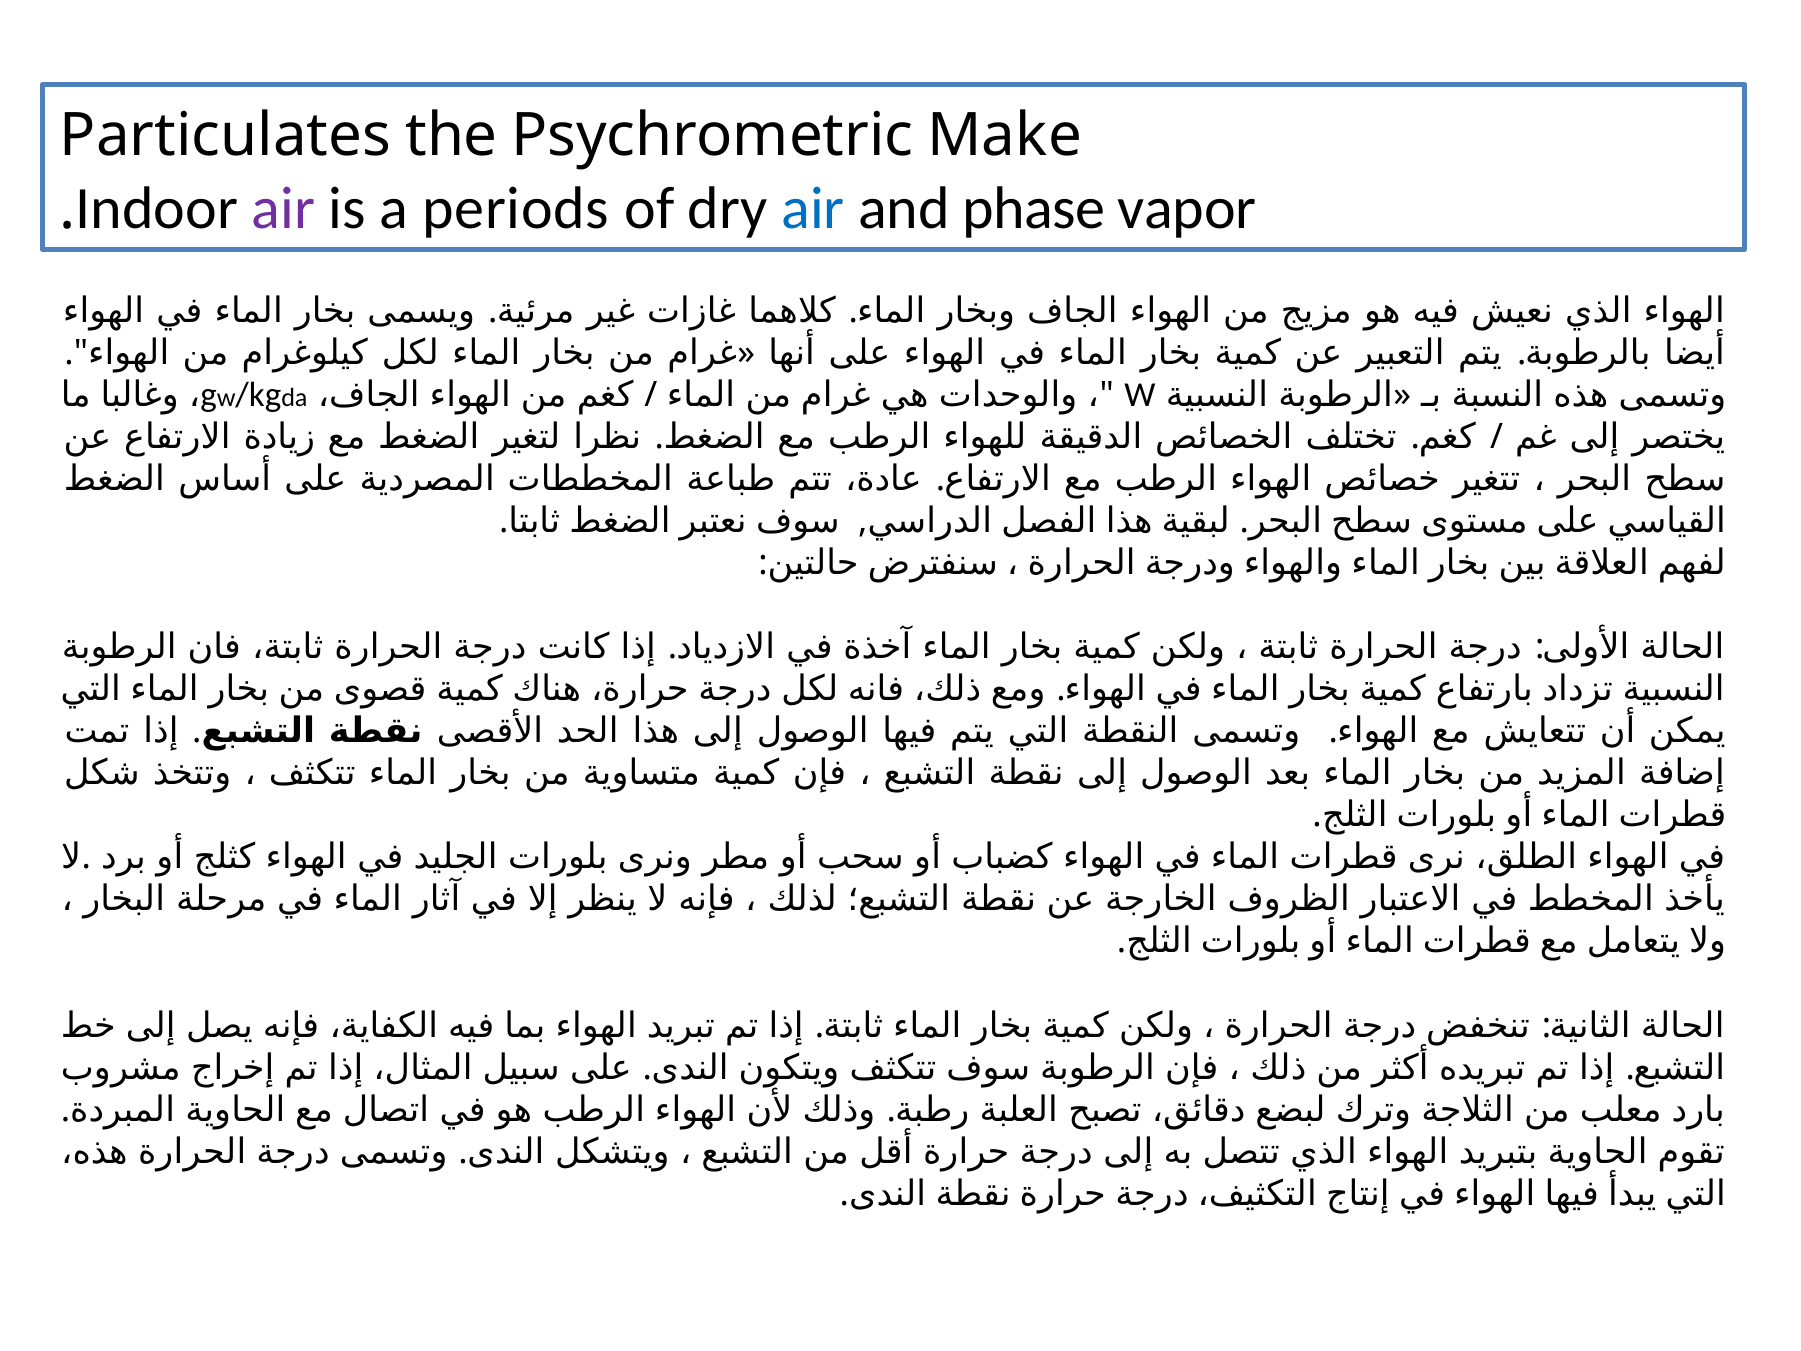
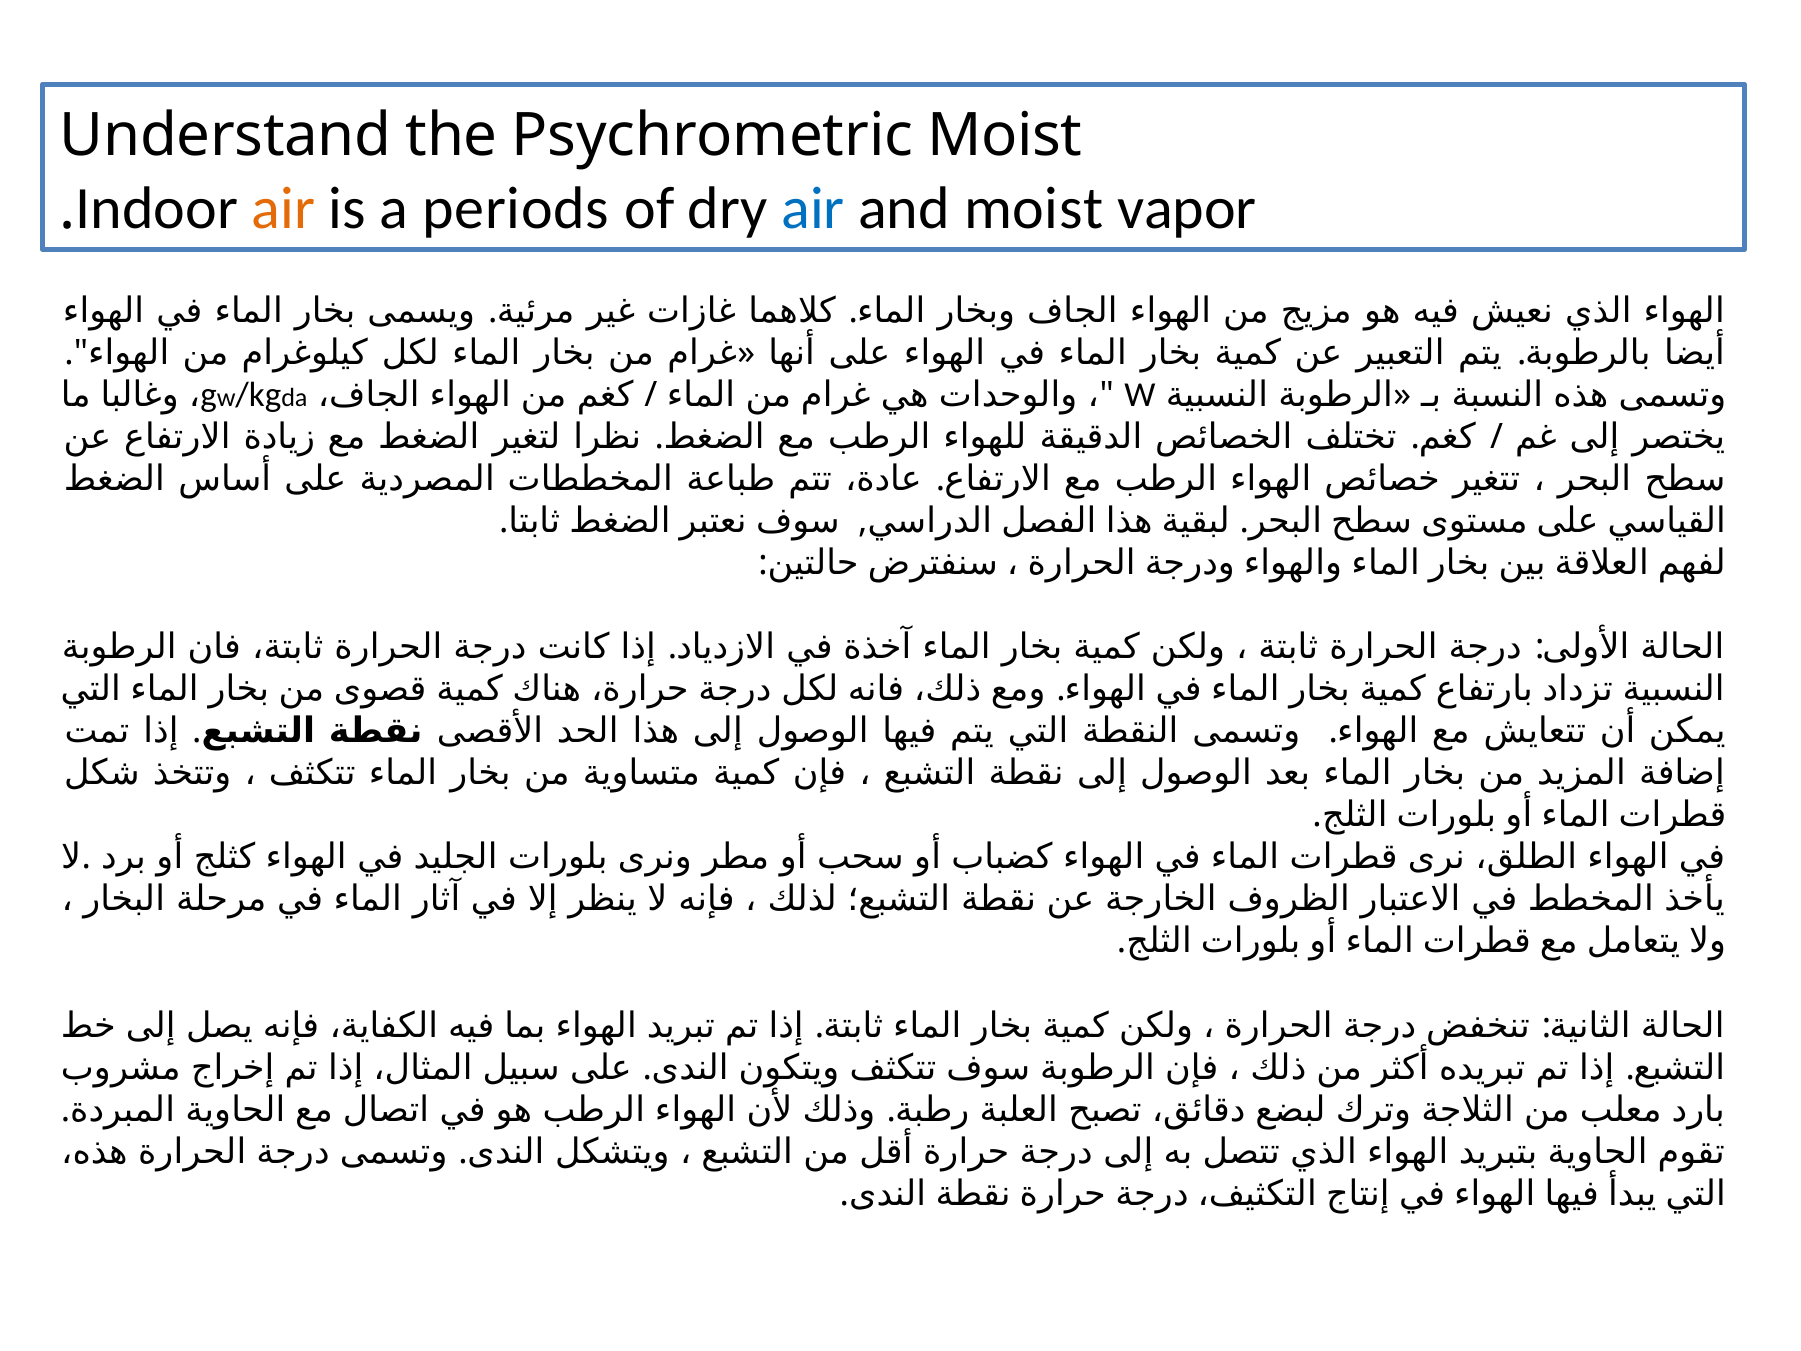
Particulates: Particulates -> Understand
Psychrometric Make: Make -> Moist
air at (283, 208) colour: purple -> orange
and phase: phase -> moist
